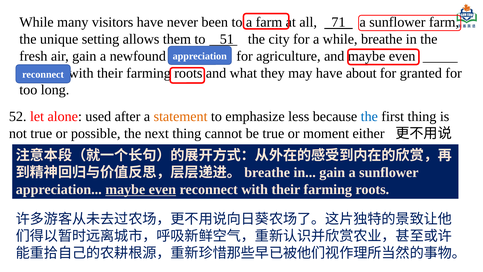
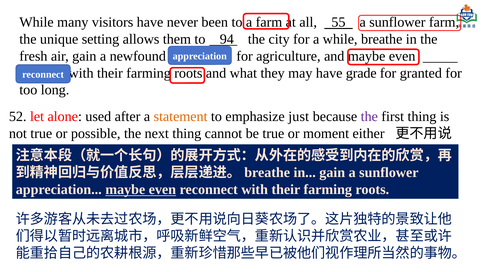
all 71: 71 -> 55
51: 51 -> 94
about: about -> grade
less: less -> just
the at (369, 116) colour: blue -> purple
